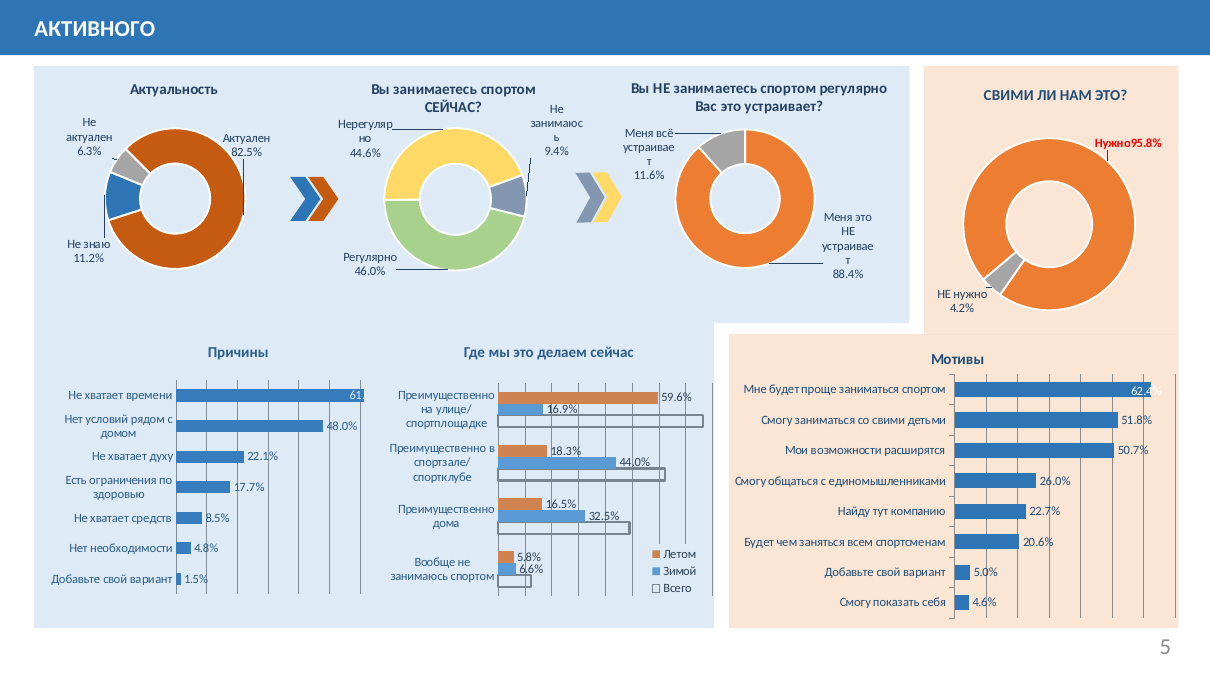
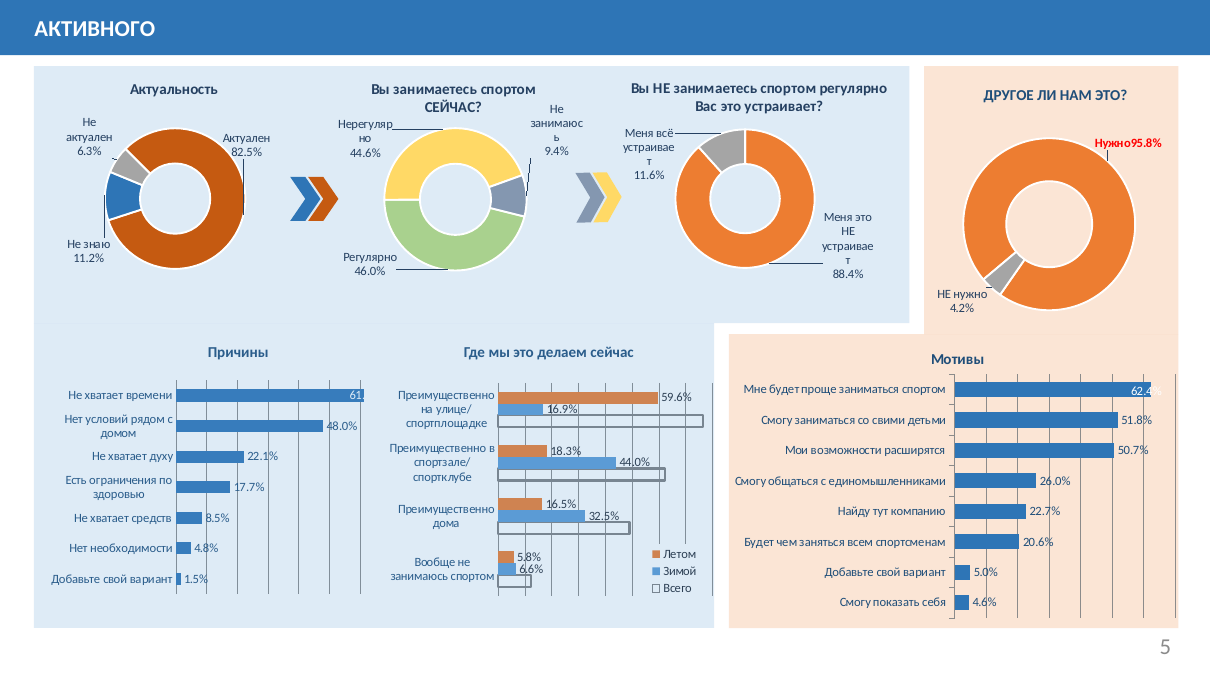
СВИМИ at (1009, 96): СВИМИ -> ДРУГОЕ
